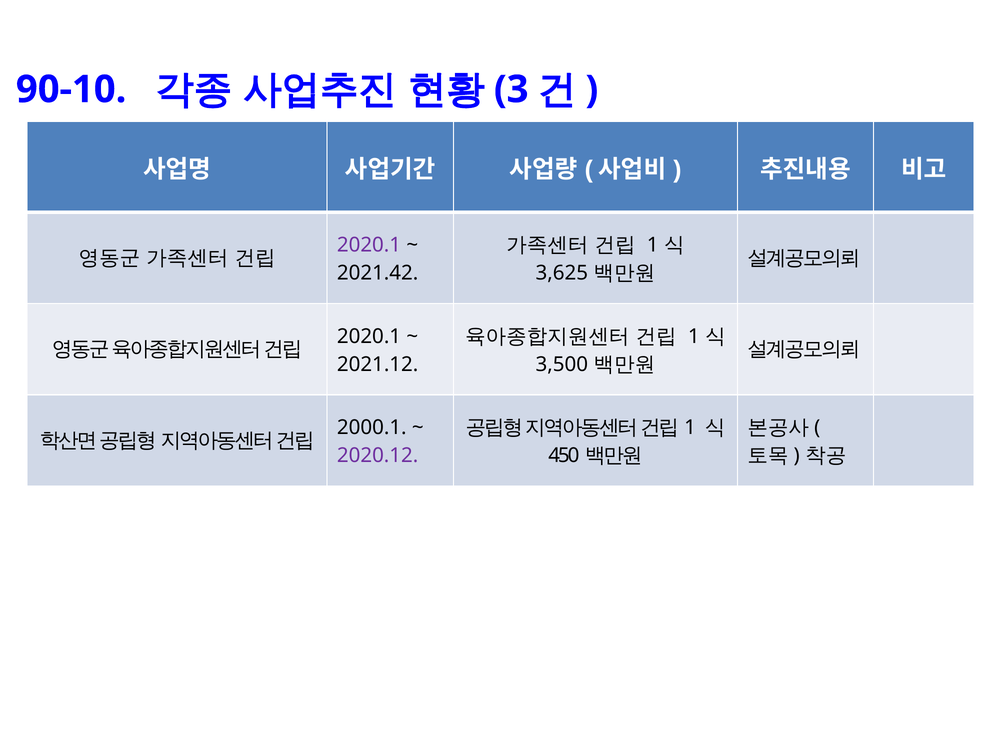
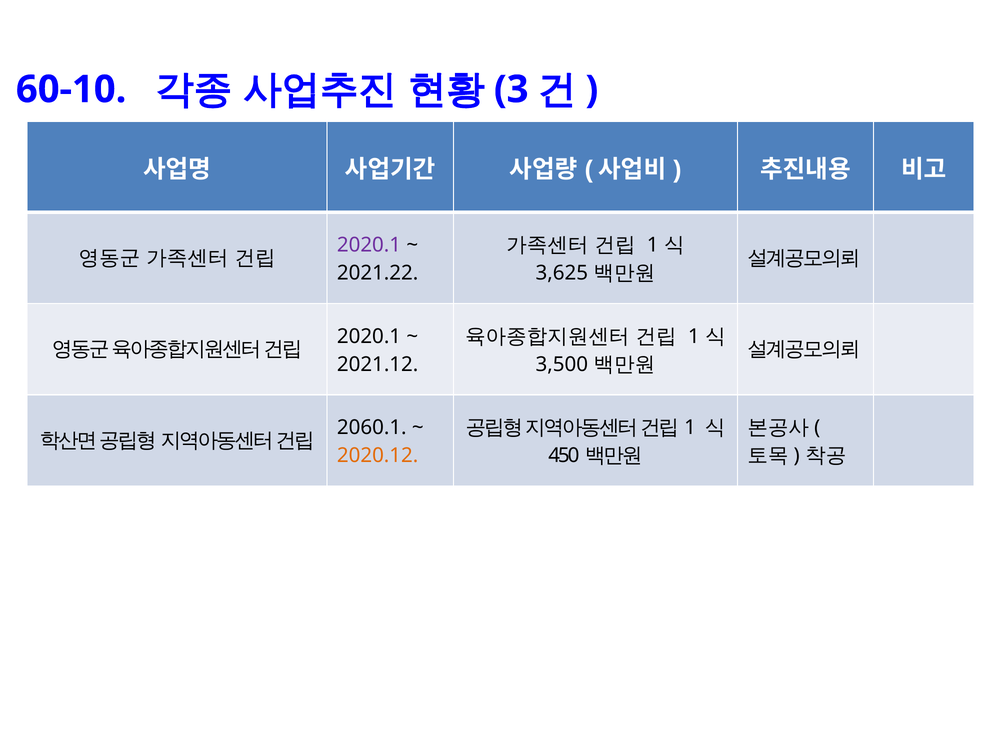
90-10: 90-10 -> 60-10
2021.42: 2021.42 -> 2021.22
2000.1: 2000.1 -> 2060.1
2020.12 colour: purple -> orange
